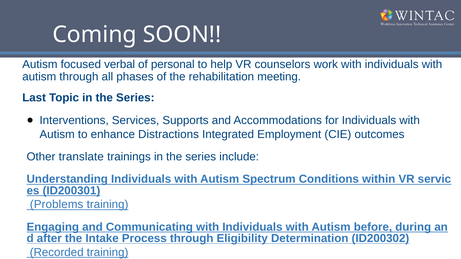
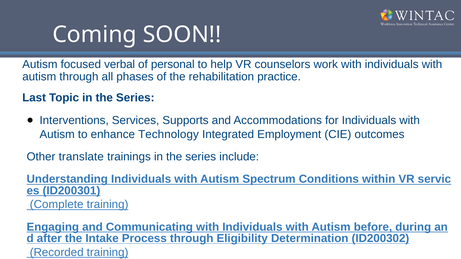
meeting: meeting -> practice
Distractions: Distractions -> Technology
Problems: Problems -> Complete
